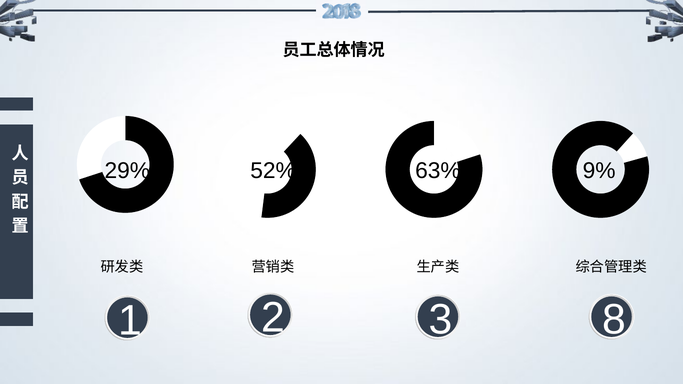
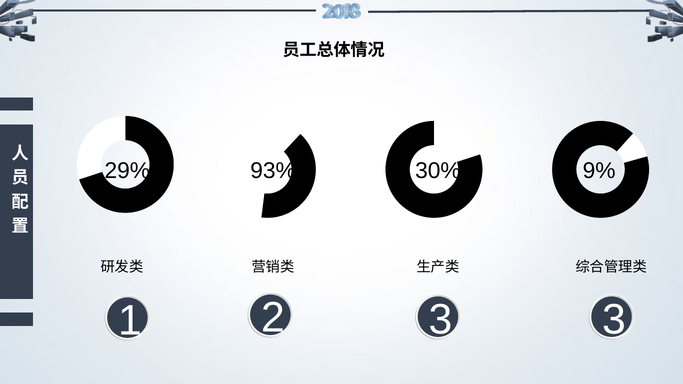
52%: 52% -> 93%
63%: 63% -> 30%
2 8: 8 -> 3
